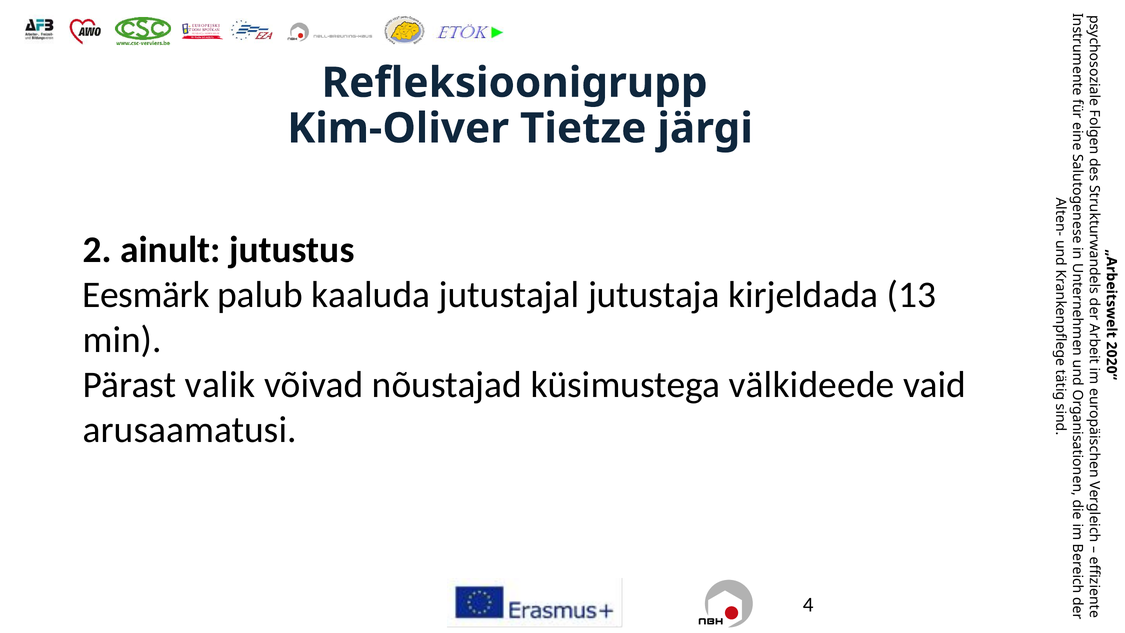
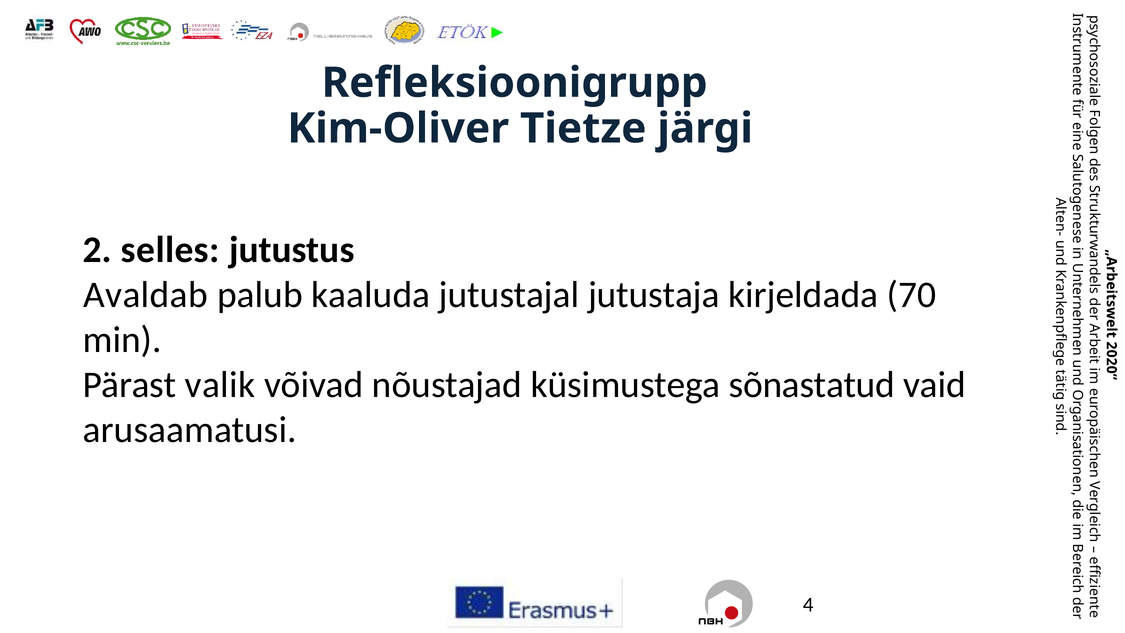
ainult: ainult -> selles
Eesmärk: Eesmärk -> Avaldab
13: 13 -> 70
välkideede: välkideede -> sõnastatud
